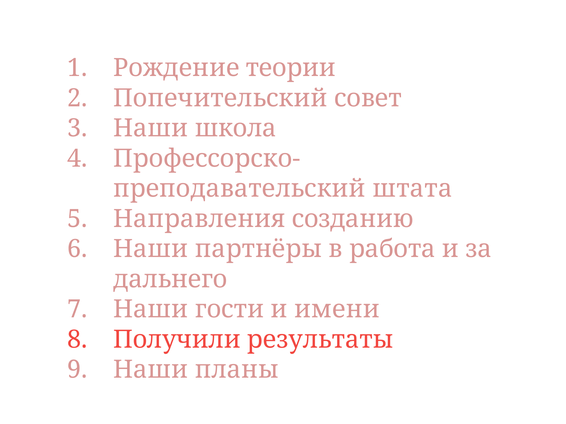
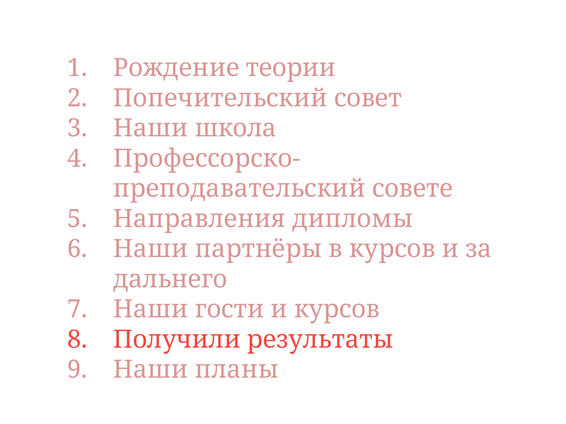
штата: штата -> совете
созданию: созданию -> дипломы
в работа: работа -> курсов
и имени: имени -> курсов
